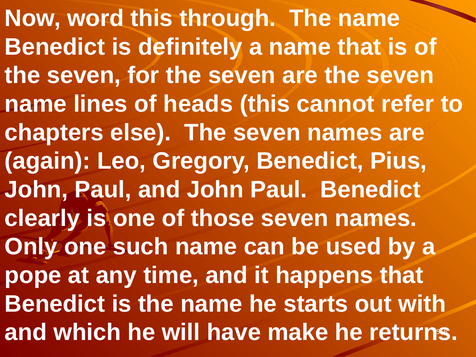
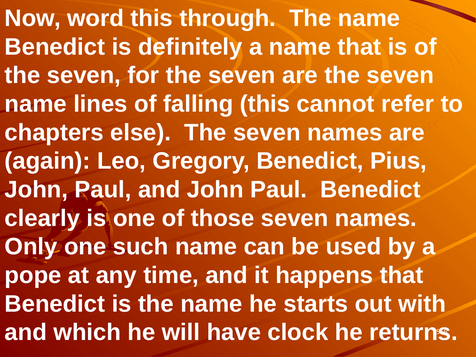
heads: heads -> falling
make: make -> clock
